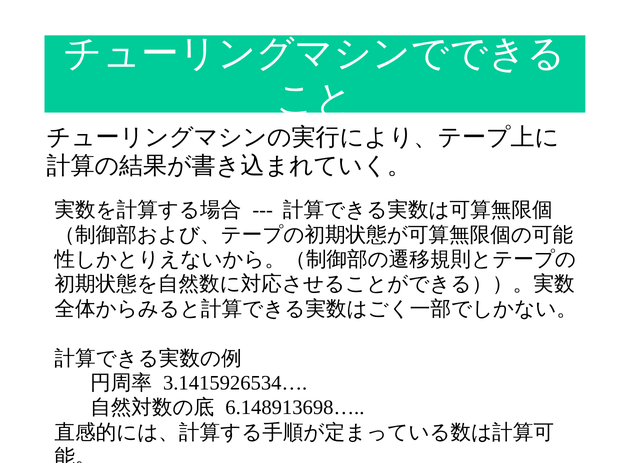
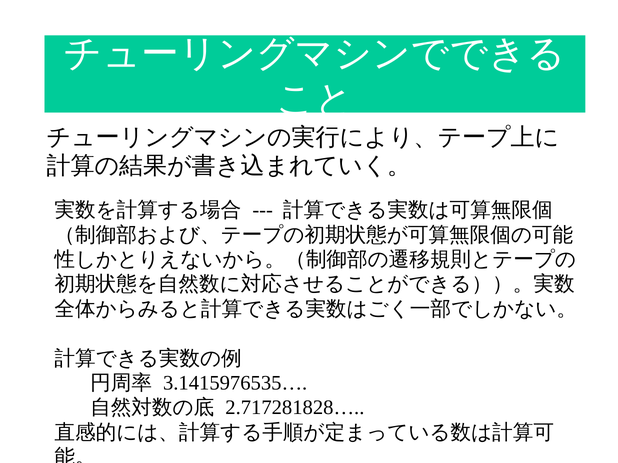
3.1415926534…: 3.1415926534… -> 3.1415976535…
6.148913698…: 6.148913698… -> 2.717281828…
